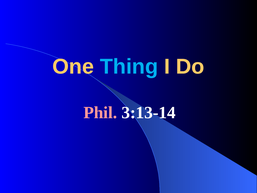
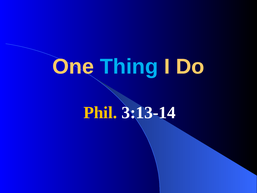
Phil colour: pink -> yellow
